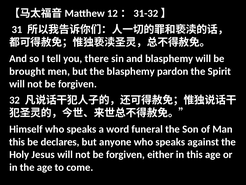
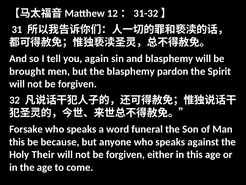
there: there -> again
Himself: Himself -> Forsake
declares: declares -> because
Jesus: Jesus -> Their
